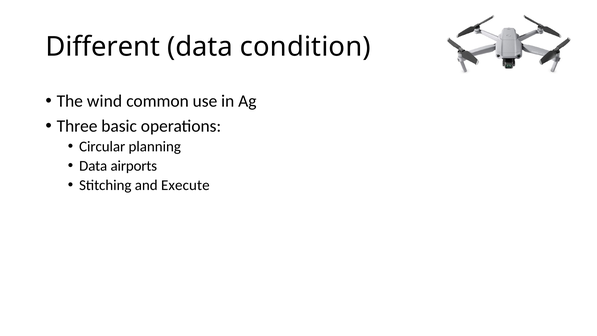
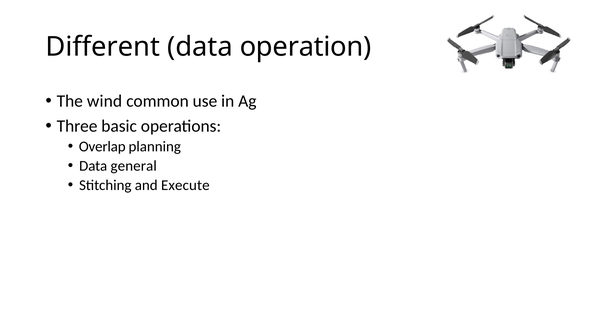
condition: condition -> operation
Circular: Circular -> Overlap
airports: airports -> general
